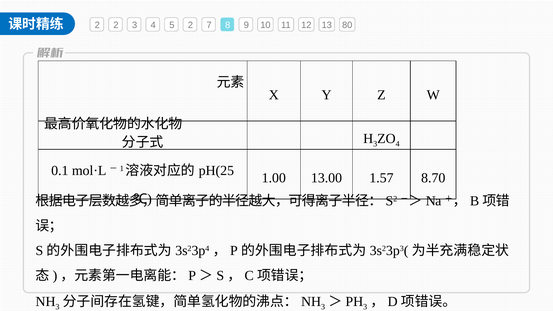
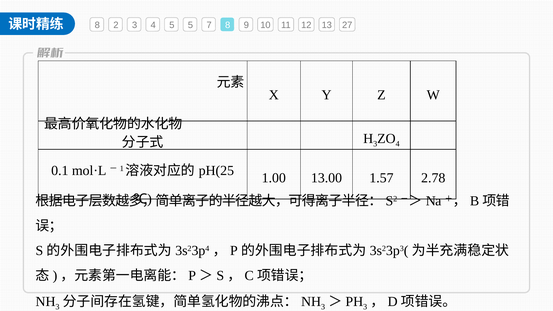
2 at (97, 25): 2 -> 8
5 2: 2 -> 5
80: 80 -> 27
8.70: 8.70 -> 2.78
